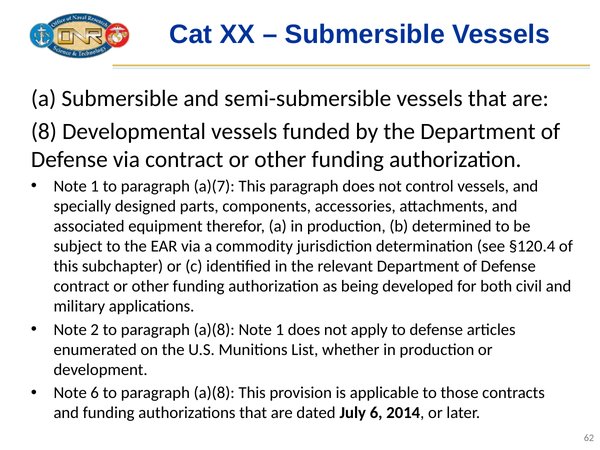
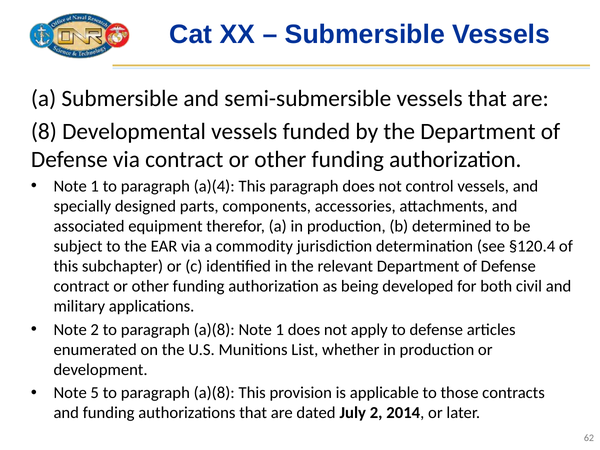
a)(7: a)(7 -> a)(4
Note 6: 6 -> 5
July 6: 6 -> 2
